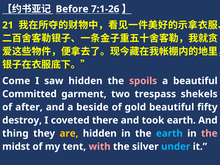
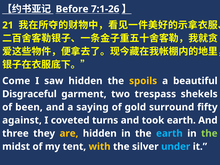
spoils colour: pink -> yellow
Committed: Committed -> Disgraceful
after: after -> been
beside: beside -> saying
gold beautiful: beautiful -> surround
destroy: destroy -> against
there: there -> turns
thing: thing -> three
the at (209, 133) colour: pink -> light green
with colour: pink -> yellow
